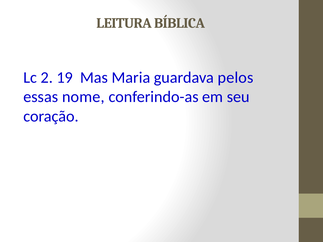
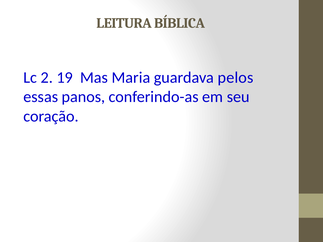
nome: nome -> panos
